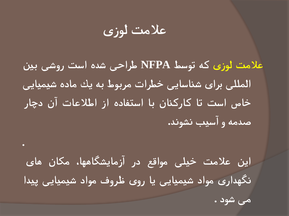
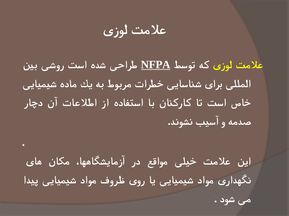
NFPA underline: none -> present
